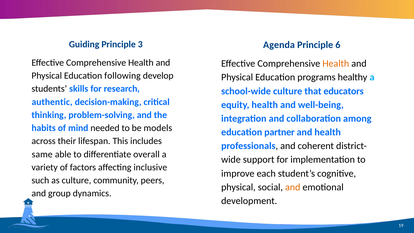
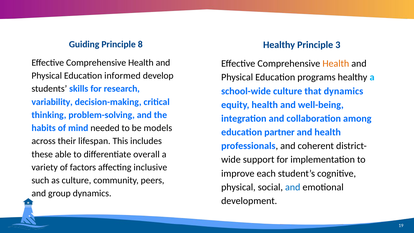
3: 3 -> 8
Agenda at (279, 45): Agenda -> Healthy
6: 6 -> 3
following: following -> informed
that educators: educators -> dynamics
authentic: authentic -> variability
same: same -> these
and at (293, 187) colour: orange -> blue
